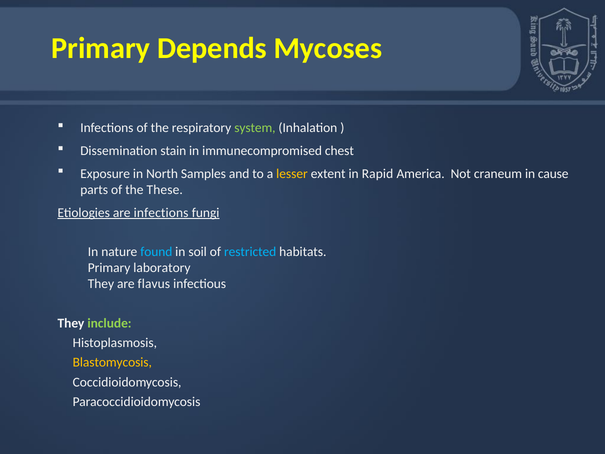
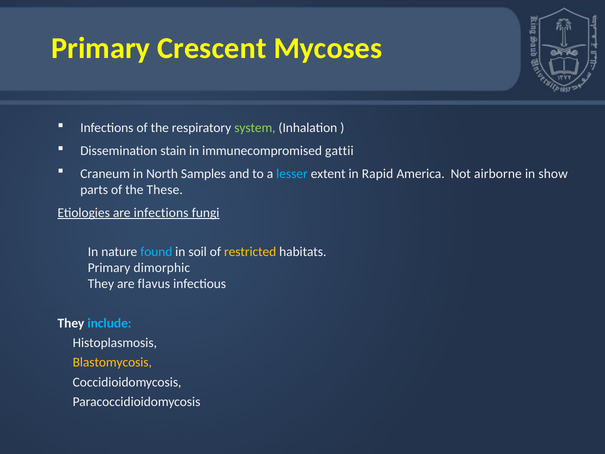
Depends: Depends -> Crescent
chest: chest -> gattii
Exposure: Exposure -> Craneum
lesser colour: yellow -> light blue
craneum: craneum -> airborne
cause: cause -> show
restricted colour: light blue -> yellow
laboratory: laboratory -> dimorphic
include colour: light green -> light blue
